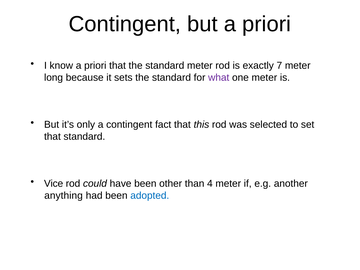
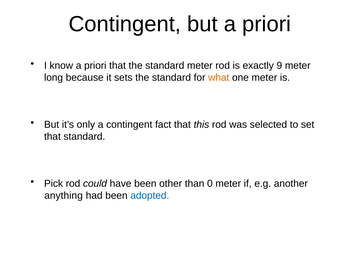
7: 7 -> 9
what colour: purple -> orange
Vice: Vice -> Pick
4: 4 -> 0
